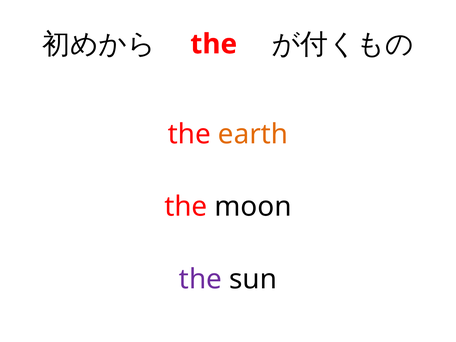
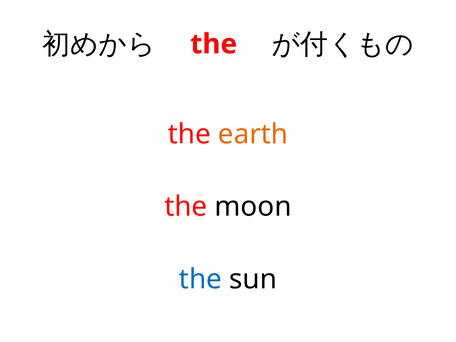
the at (200, 279) colour: purple -> blue
